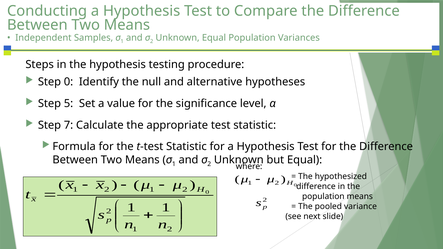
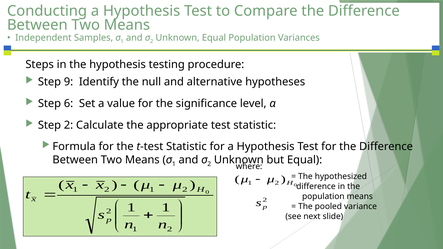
Step 0: 0 -> 9
5: 5 -> 6
Step 7: 7 -> 2
